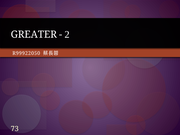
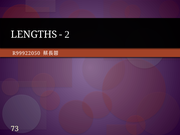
GREATER: GREATER -> LENGTHS
